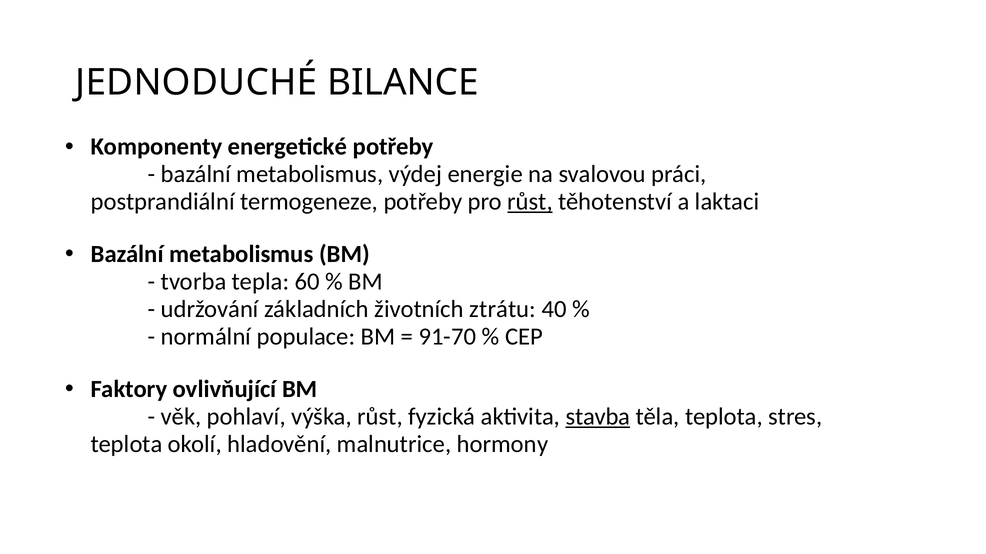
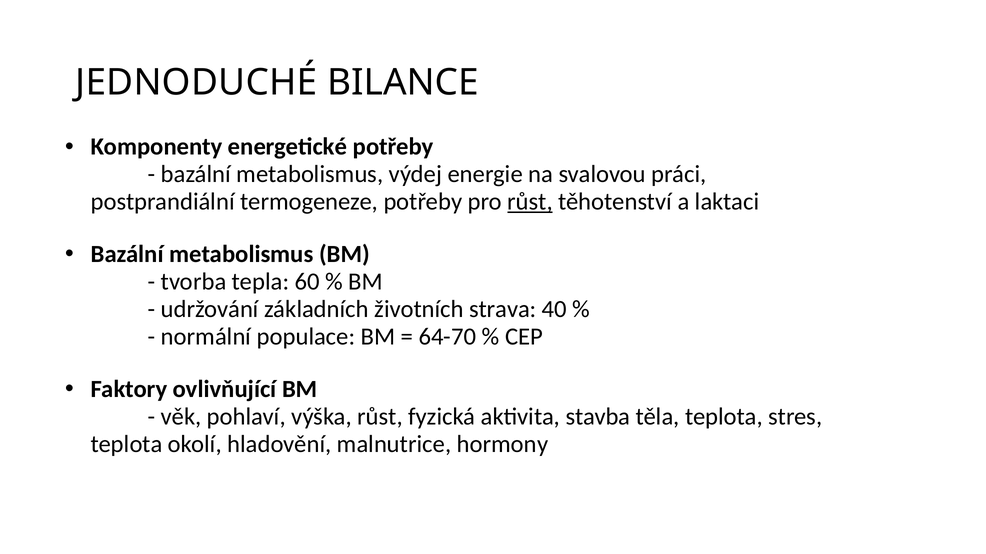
ztrátu: ztrátu -> strava
91-70: 91-70 -> 64-70
stavba underline: present -> none
